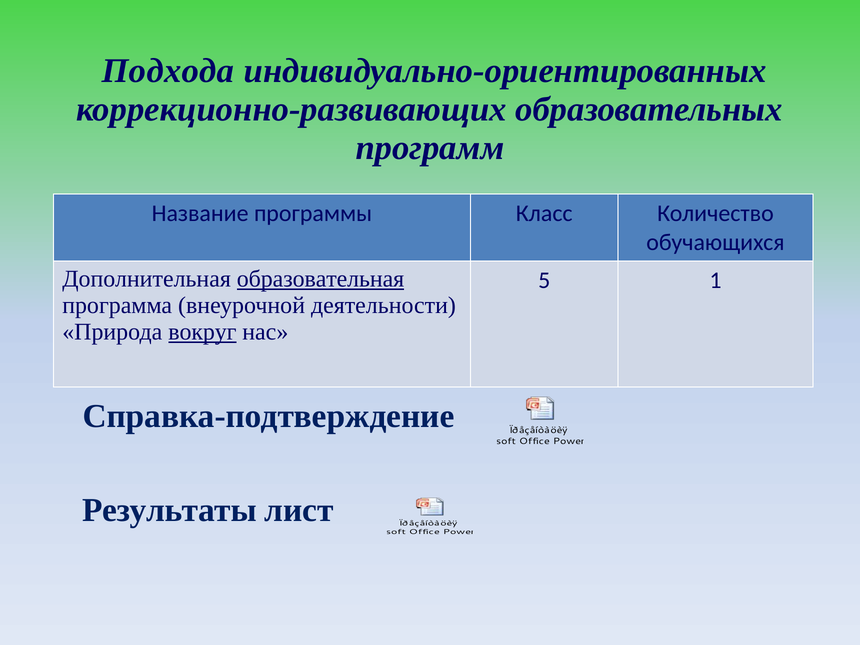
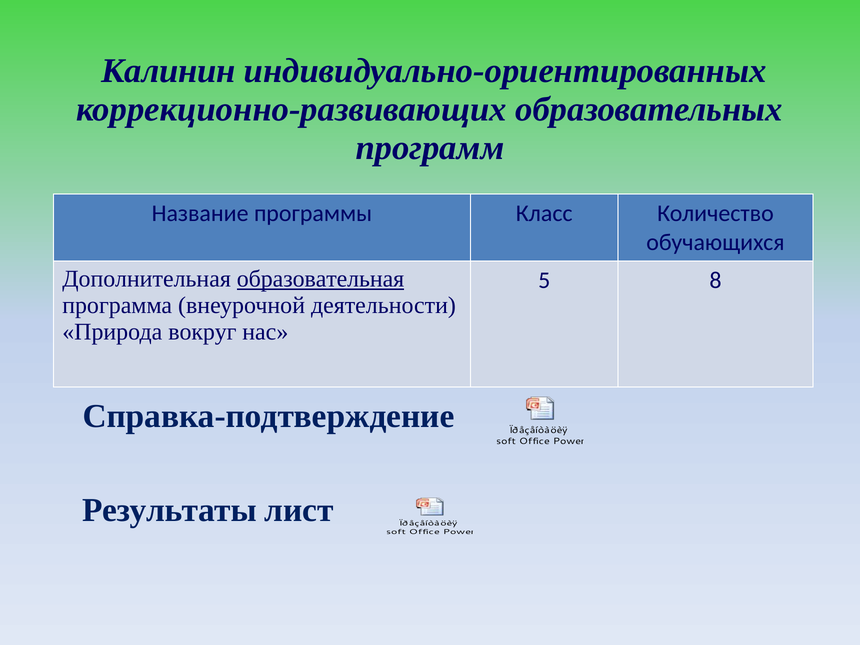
Подхода: Подхода -> Калинин
1: 1 -> 8
вокруг underline: present -> none
